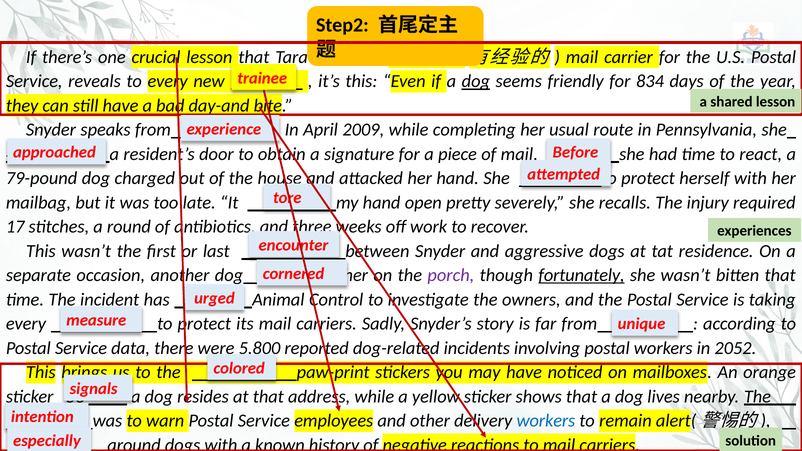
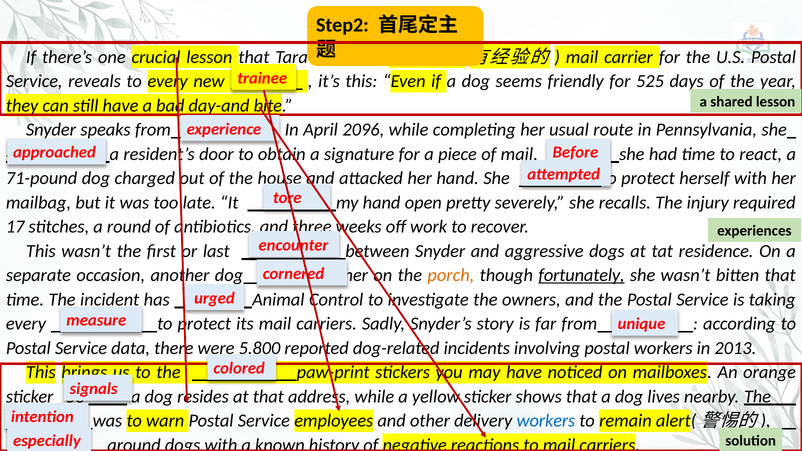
dog at (476, 81) underline: present -> none
834: 834 -> 525
2009: 2009 -> 2096
79-pound: 79-pound -> 71-pound
porch colour: purple -> orange
2052: 2052 -> 2013
